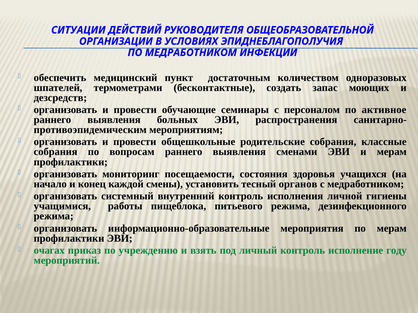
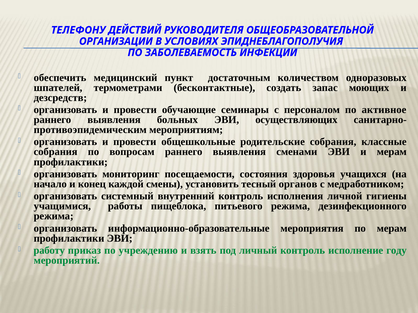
СИТУАЦИИ: СИТУАЦИИ -> ТЕЛЕФОНУ
ПО МЕДРАБОТНИКОМ: МЕДРАБОТНИКОМ -> ЗАБОЛЕВАЕМОСТЬ
распространения: распространения -> осуществляющих
очагах: очагах -> работу
